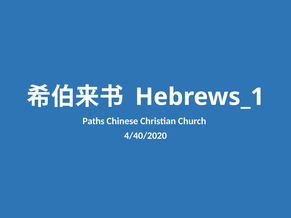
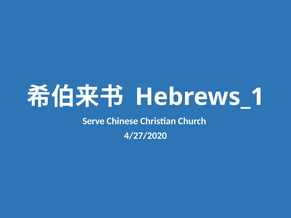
Paths: Paths -> Serve
4/40/2020: 4/40/2020 -> 4/27/2020
